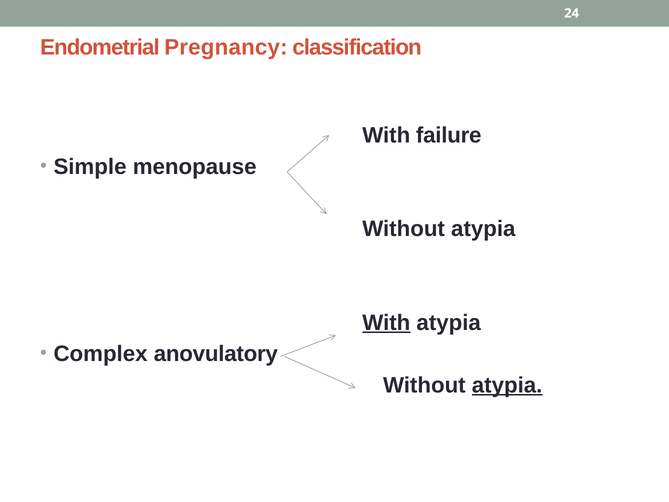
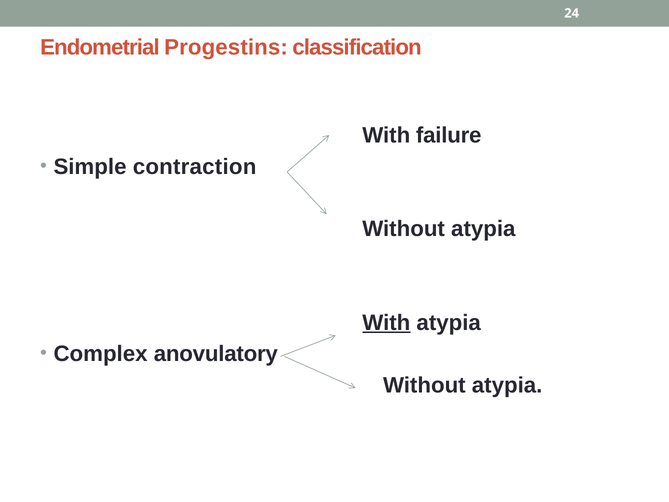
Pregnancy: Pregnancy -> Progestins
menopause: menopause -> contraction
atypia at (507, 385) underline: present -> none
